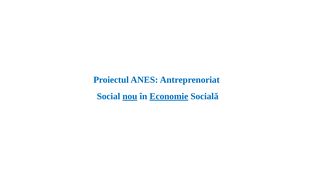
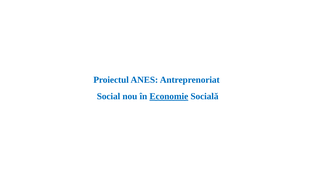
nou underline: present -> none
